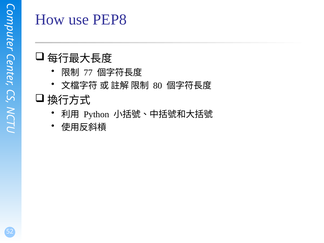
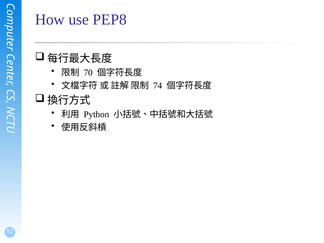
77: 77 -> 70
80: 80 -> 74
